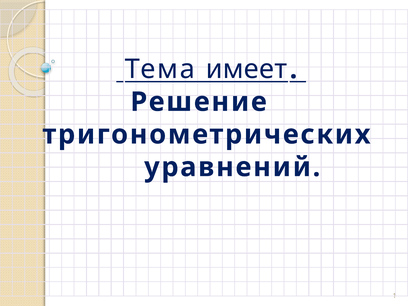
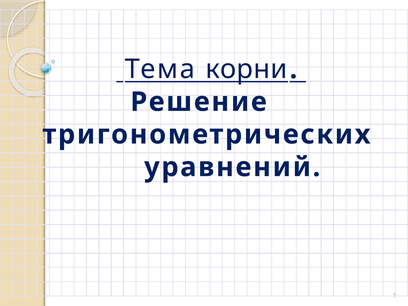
имеет: имеет -> корни
